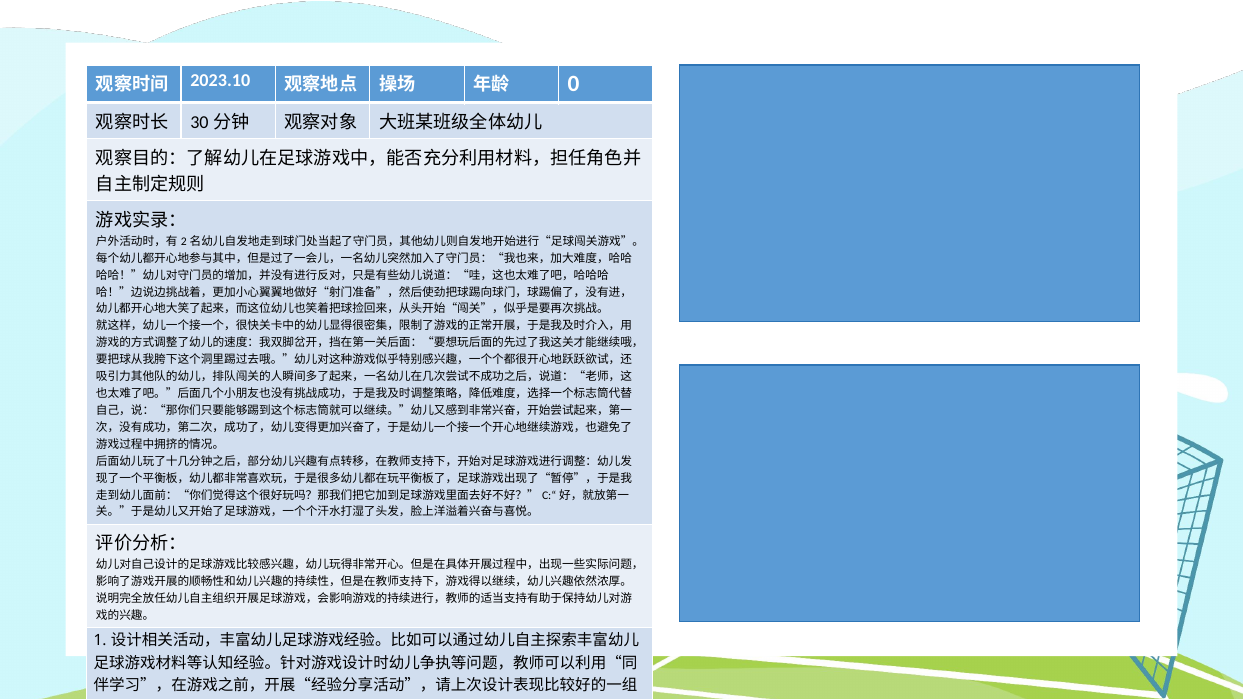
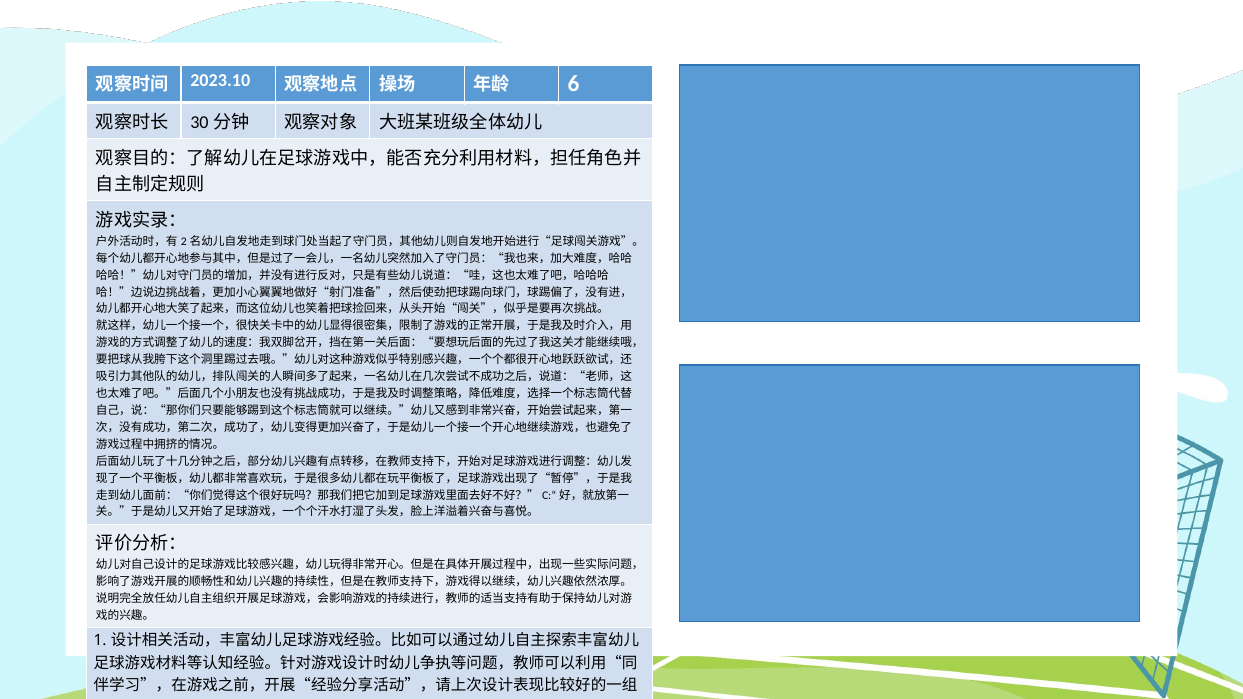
0: 0 -> 6
